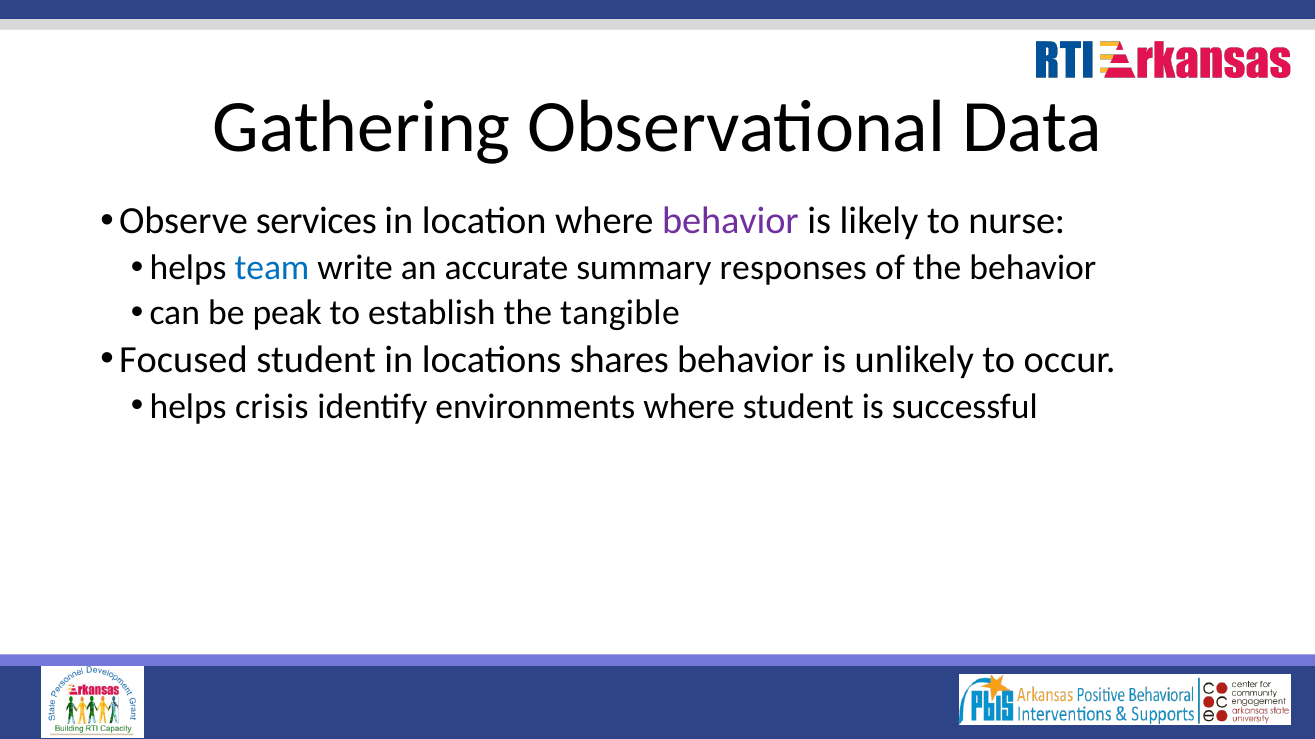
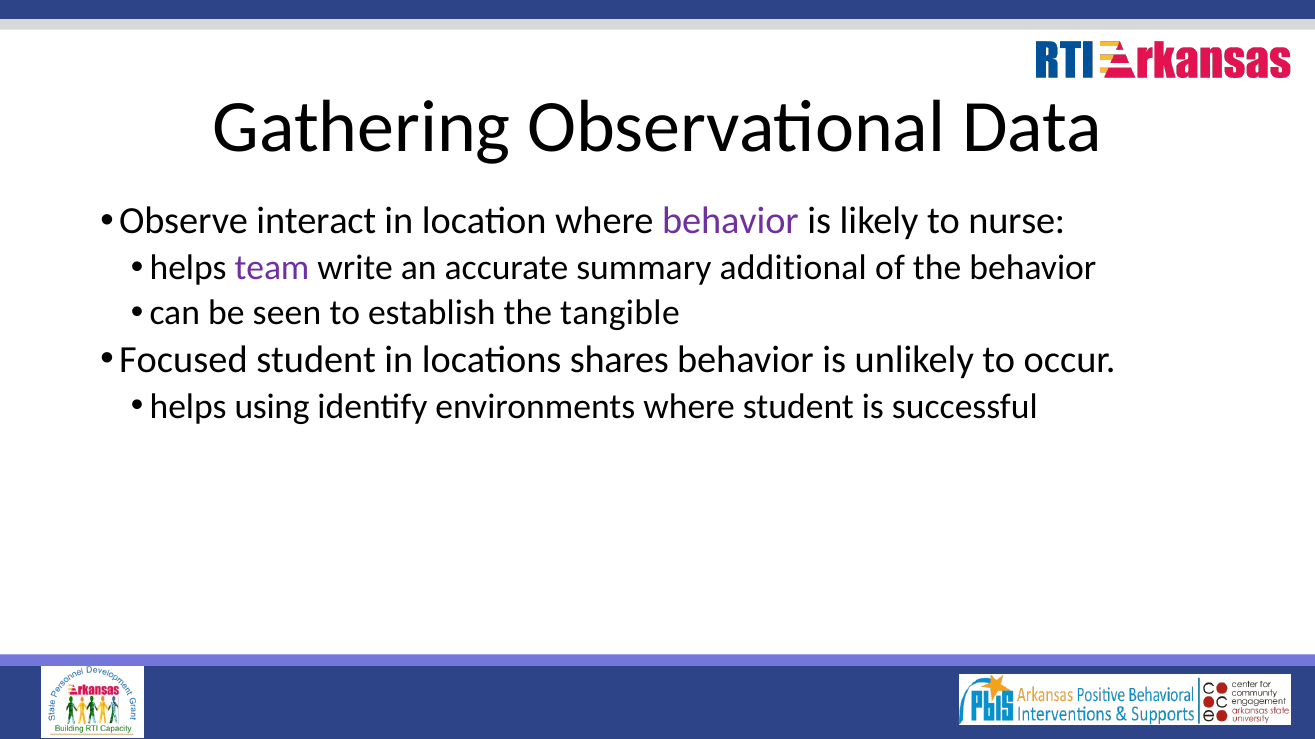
services: services -> interact
team colour: blue -> purple
responses: responses -> additional
peak: peak -> seen
crisis: crisis -> using
